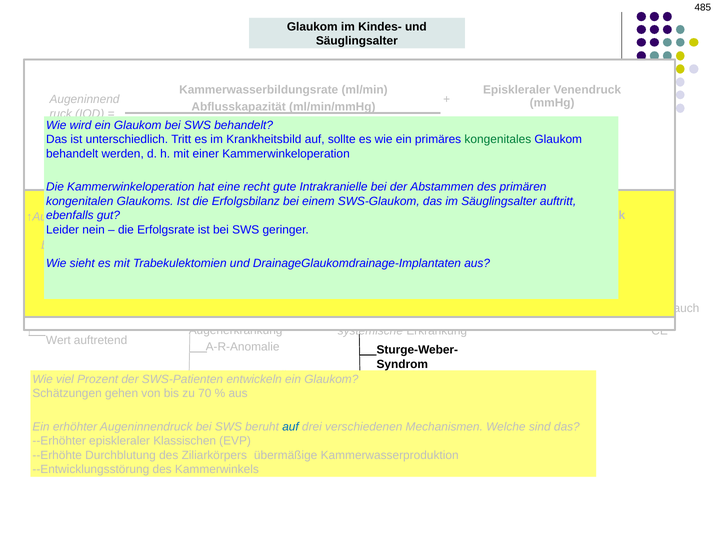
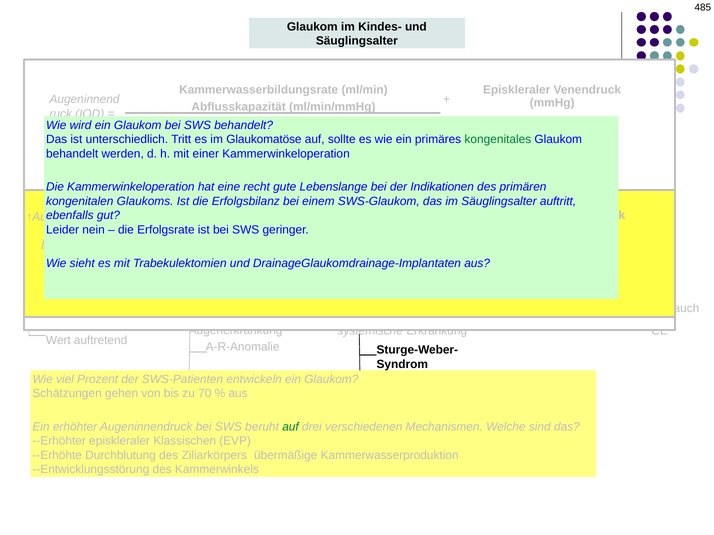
im Krankheitsbild: Krankheitsbild -> Glaukomatöse
Intrakranielle: Intrakranielle -> Lebenslange
Abstammen: Abstammen -> Indikationen
auf at (291, 427) colour: blue -> green
